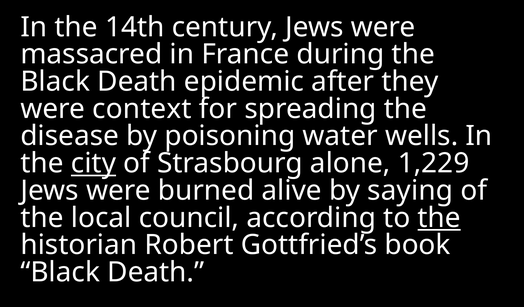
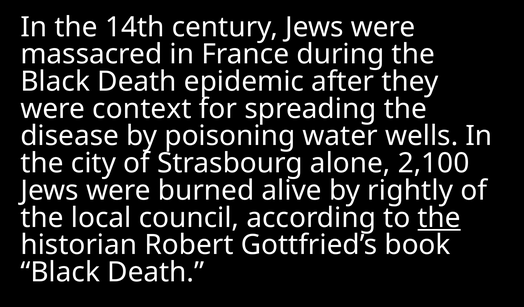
city underline: present -> none
1,229: 1,229 -> 2,100
saying: saying -> rightly
